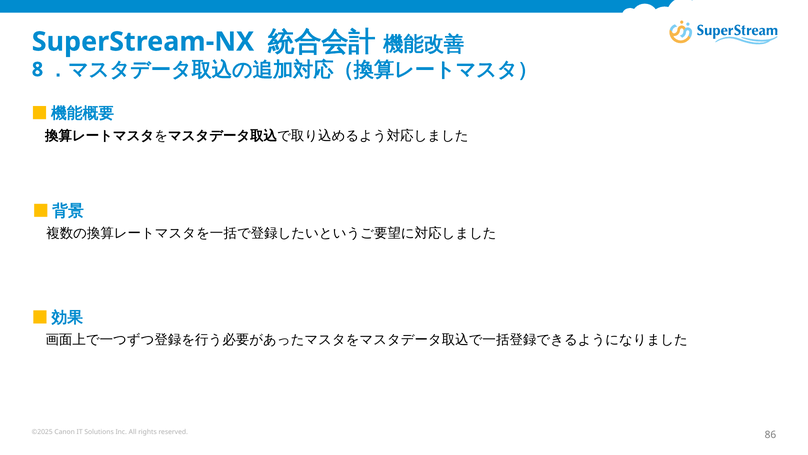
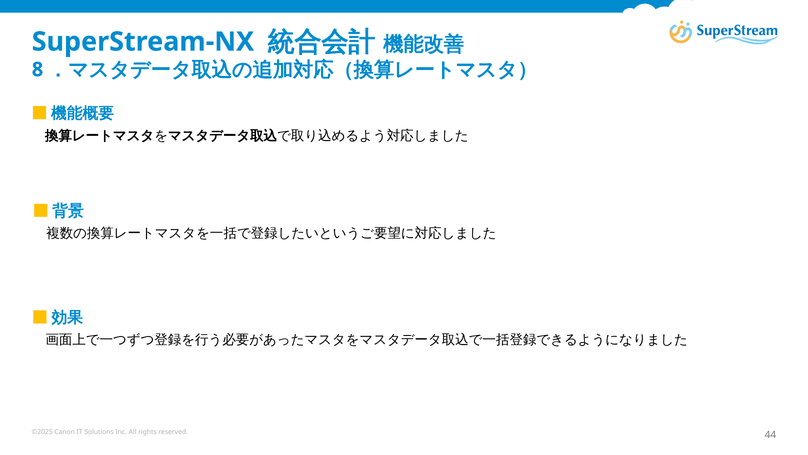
86: 86 -> 44
